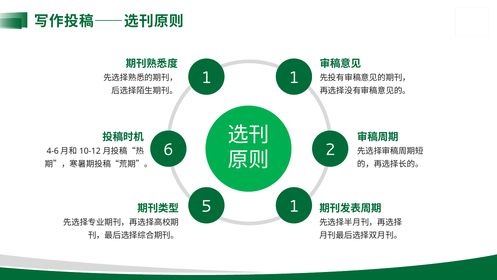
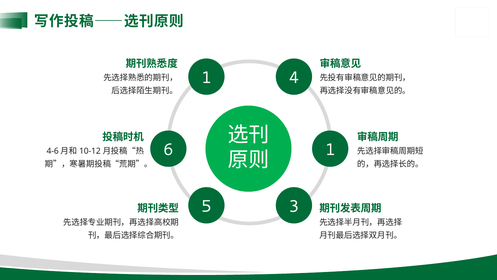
1 1: 1 -> 4
6 2: 2 -> 1
5 1: 1 -> 3
